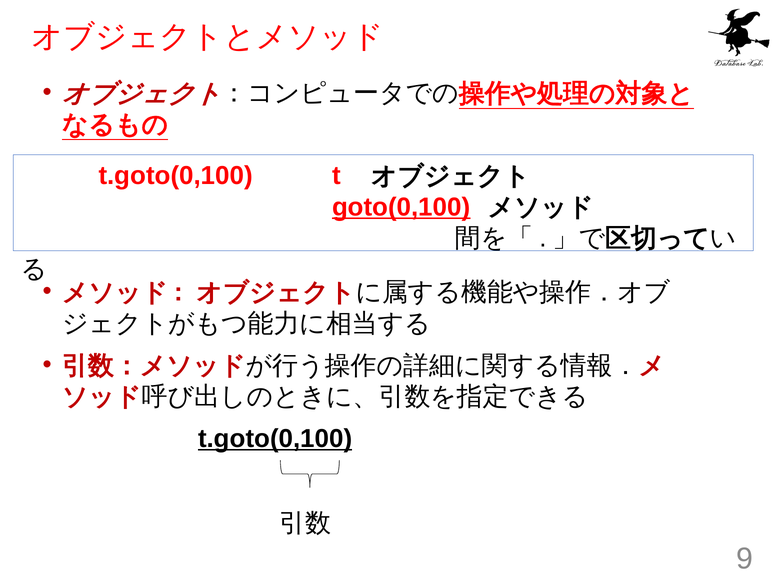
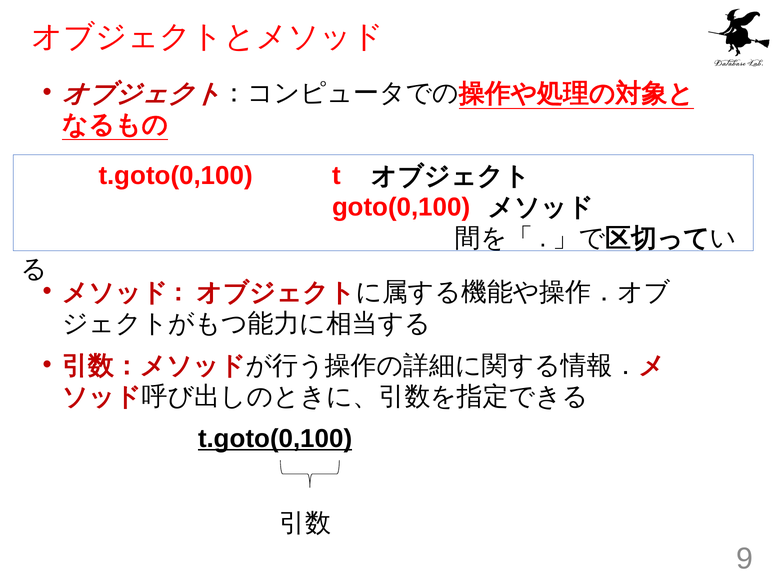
goto(0,100 underline: present -> none
